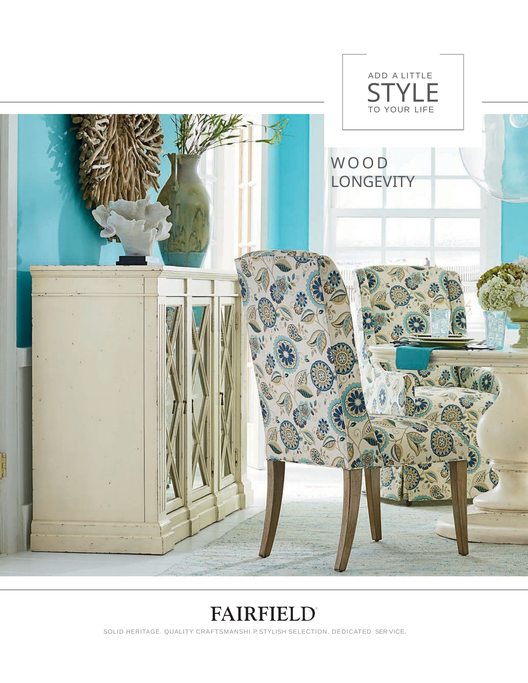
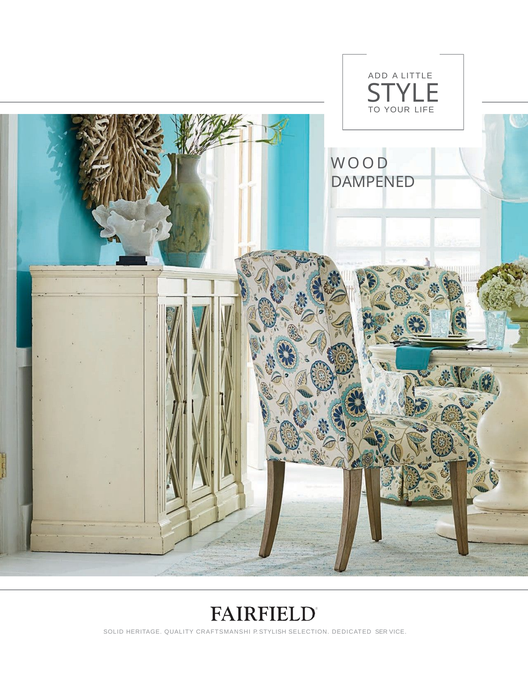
LONGEVITY: LONGEVITY -> DAMPENED
